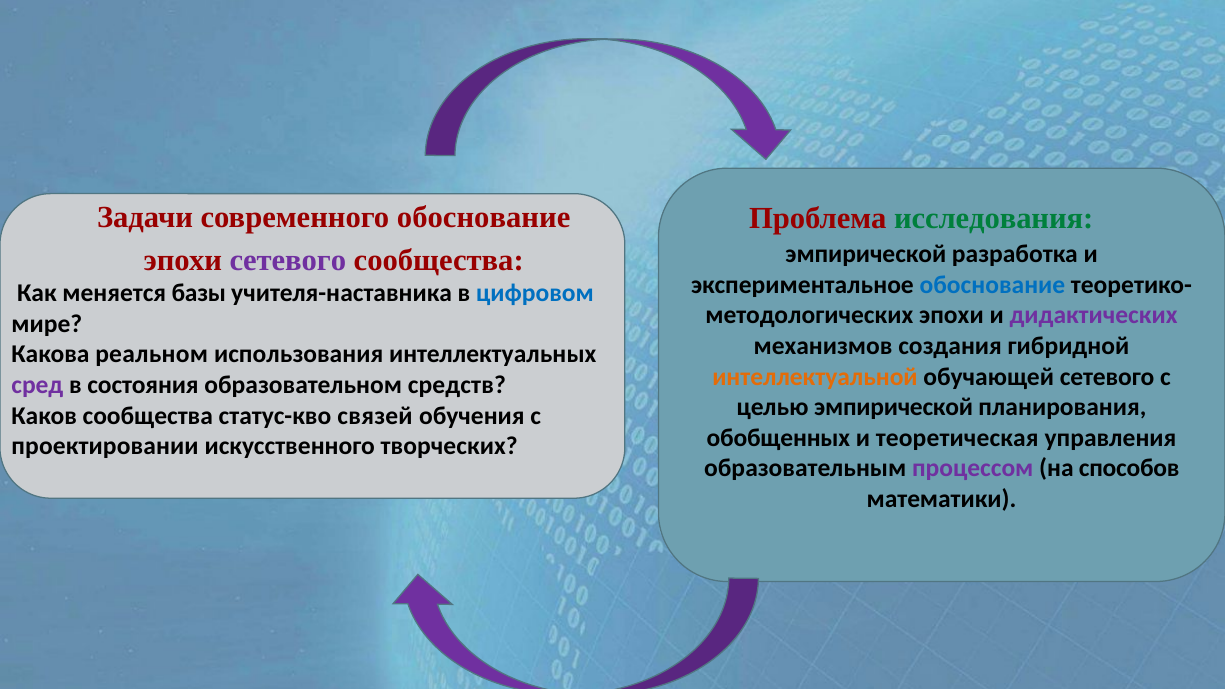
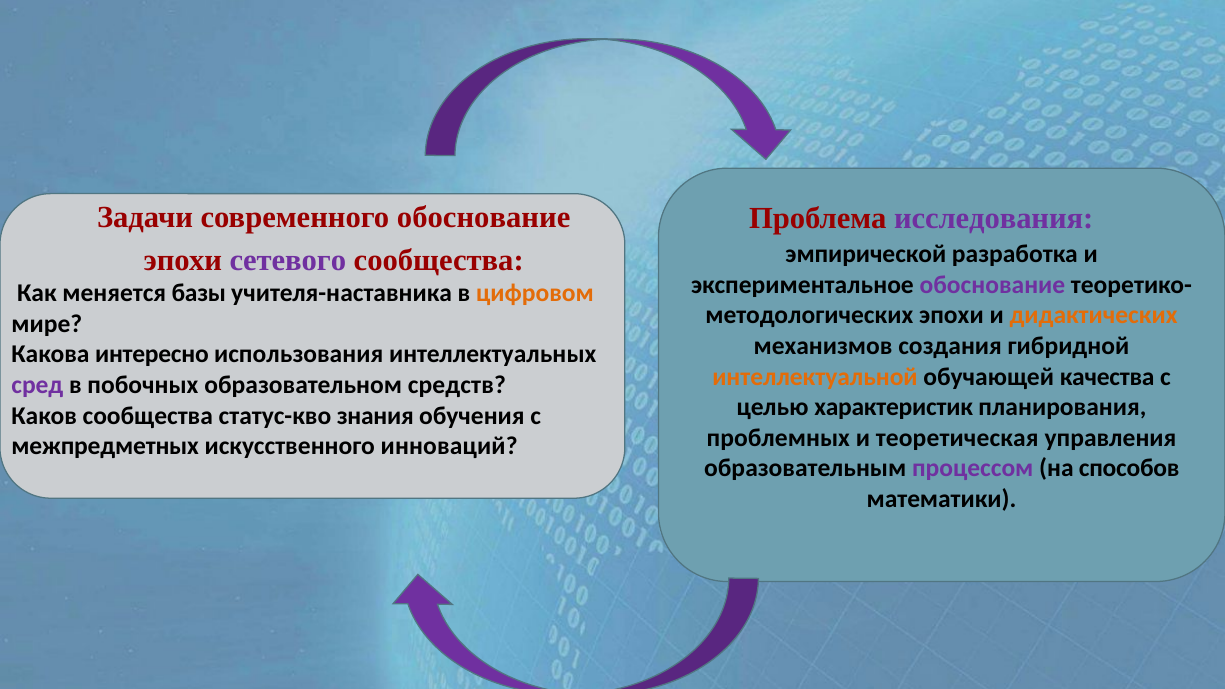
исследования colour: green -> purple
обоснование at (992, 285) colour: blue -> purple
цифровом colour: blue -> orange
дидактических colour: purple -> orange
реальном: реальном -> интересно
обучающей сетевого: сетевого -> качества
состояния: состояния -> побочных
целью эмпирической: эмпирической -> характеристик
связей: связей -> знания
обобщенных: обобщенных -> проблемных
проектировании: проектировании -> межпредметных
творческих: творческих -> инноваций
